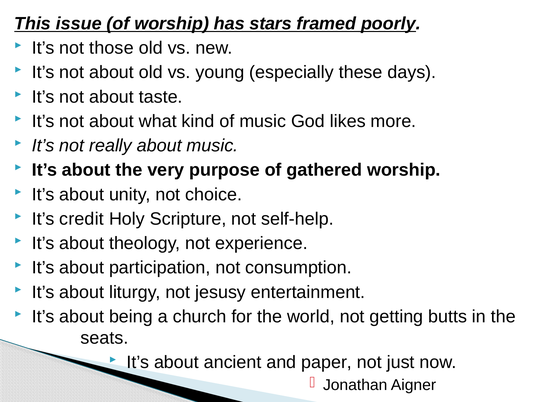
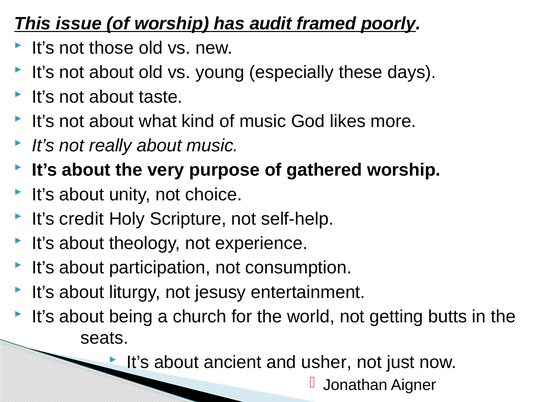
stars: stars -> audit
paper: paper -> usher
